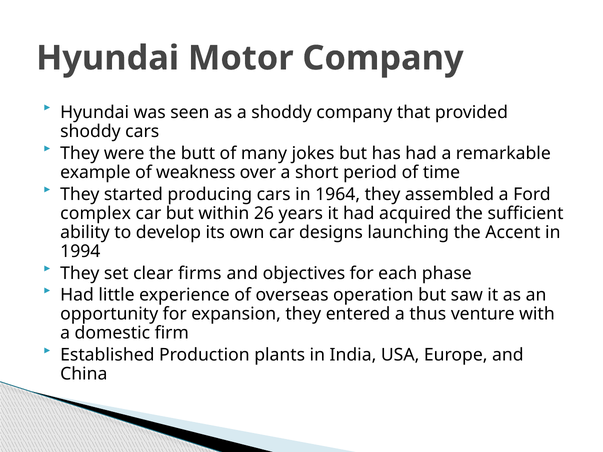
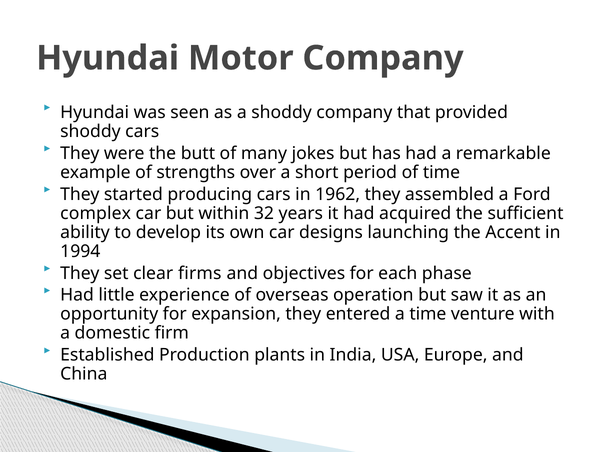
weakness: weakness -> strengths
1964: 1964 -> 1962
26: 26 -> 32
a thus: thus -> time
